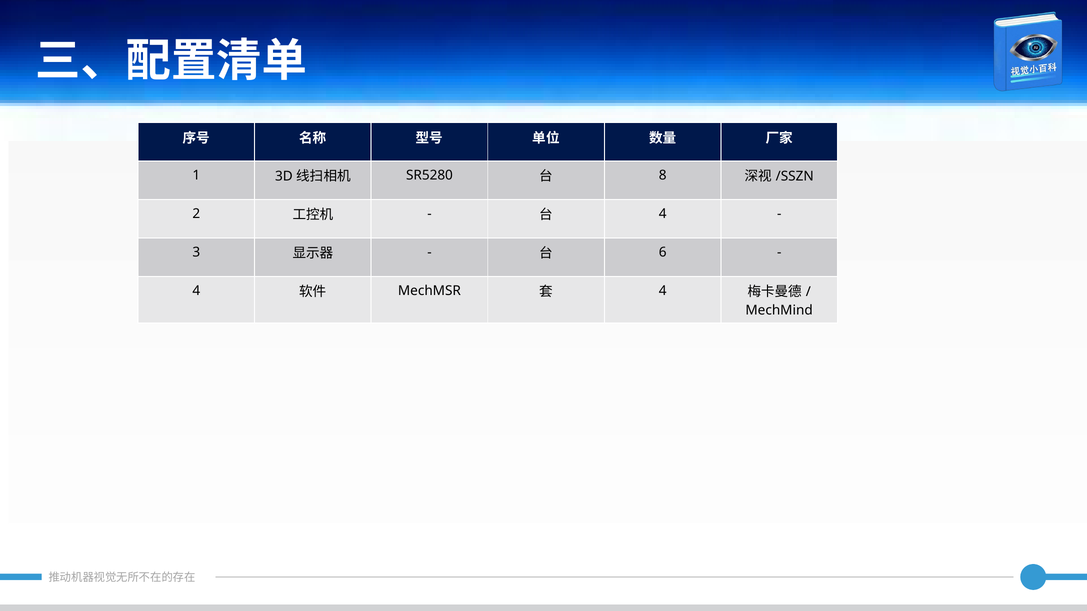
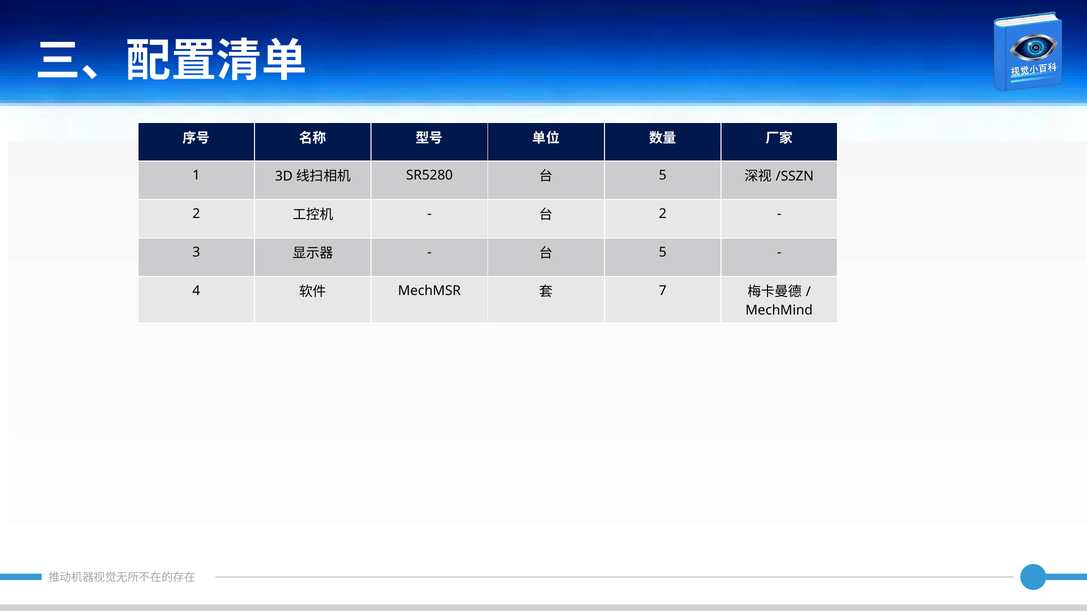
8 at (663, 175): 8 -> 5
4 at (663, 214): 4 -> 2
6 at (663, 252): 6 -> 5
4 at (663, 291): 4 -> 7
